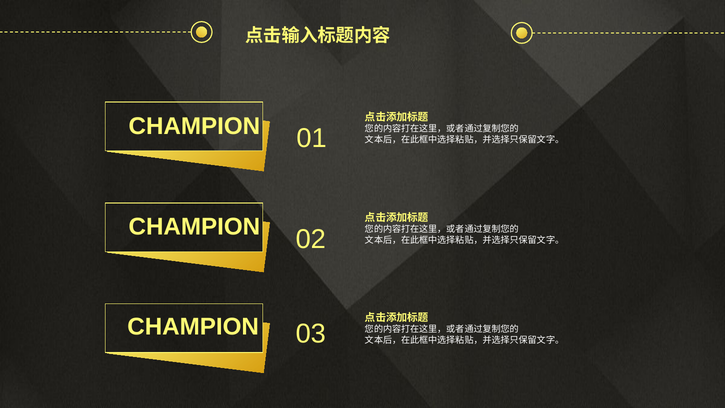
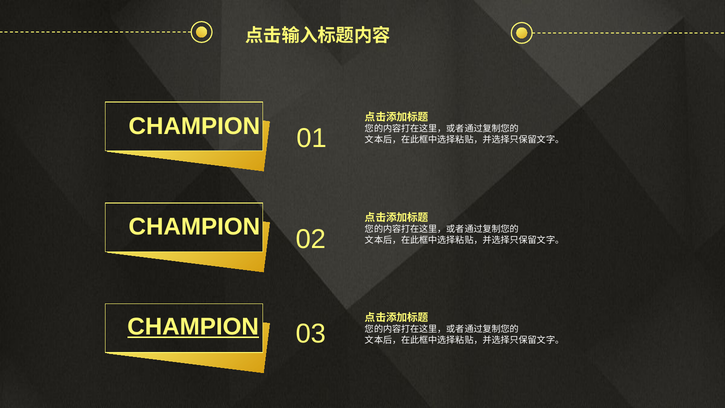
CHAMPION at (193, 327) underline: none -> present
